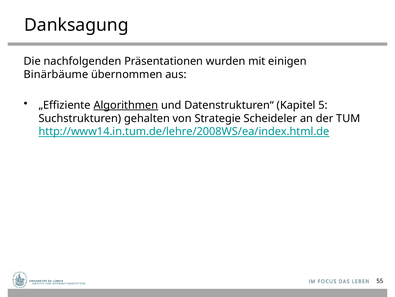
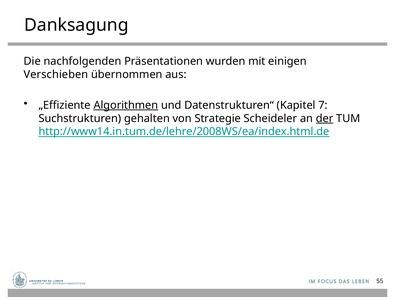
Binärbäume: Binärbäume -> Verschieben
5: 5 -> 7
der underline: none -> present
